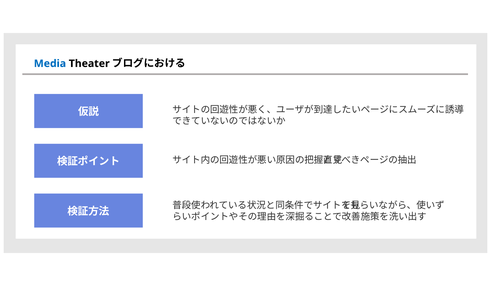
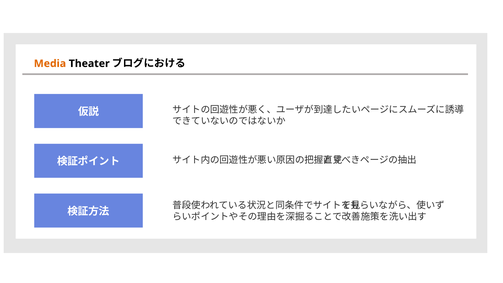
Media colour: blue -> orange
